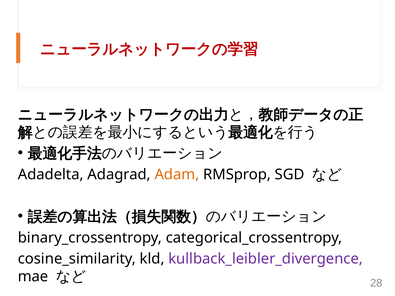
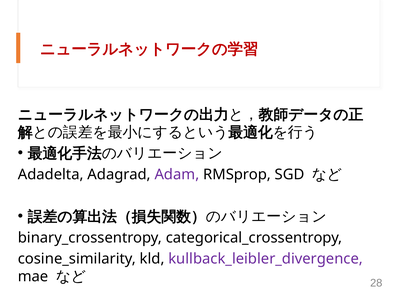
Adam colour: orange -> purple
